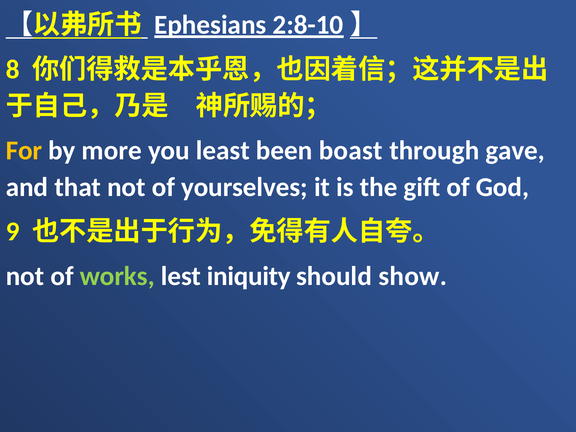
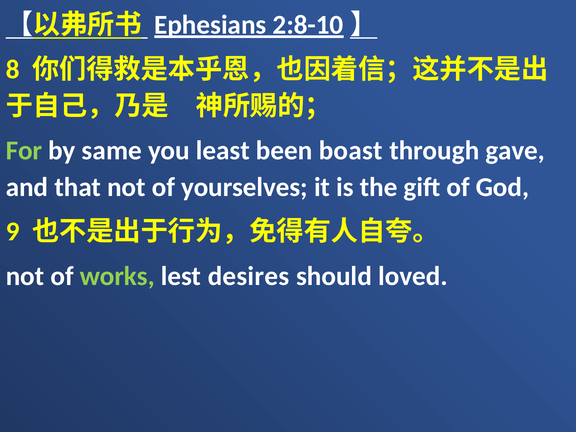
For colour: yellow -> light green
more: more -> same
iniquity: iniquity -> desires
show: show -> loved
